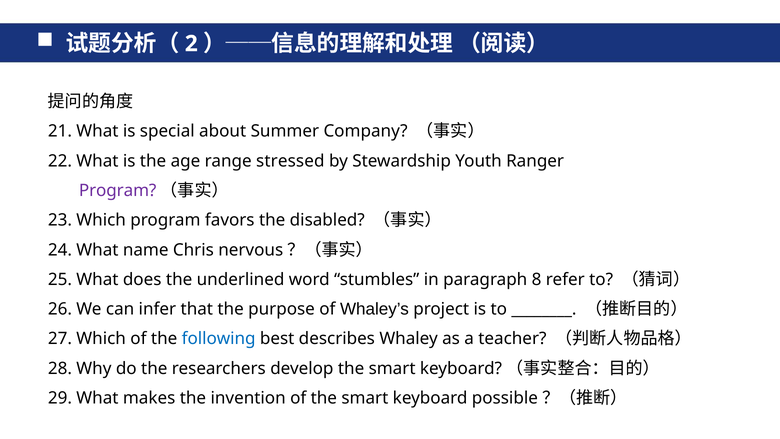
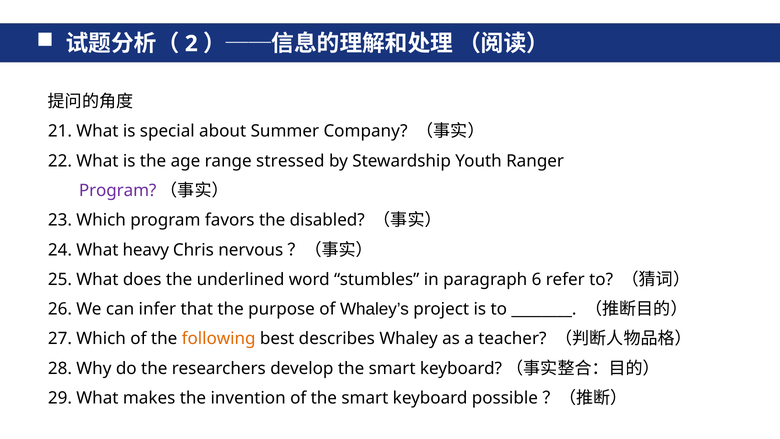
name: name -> heavy
8: 8 -> 6
following colour: blue -> orange
